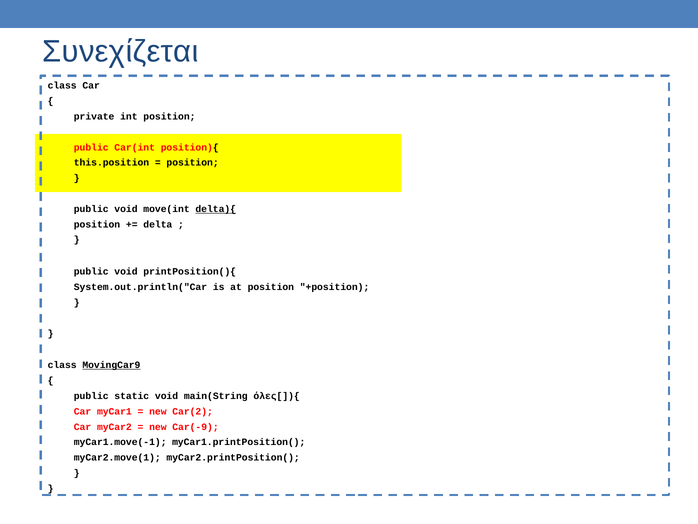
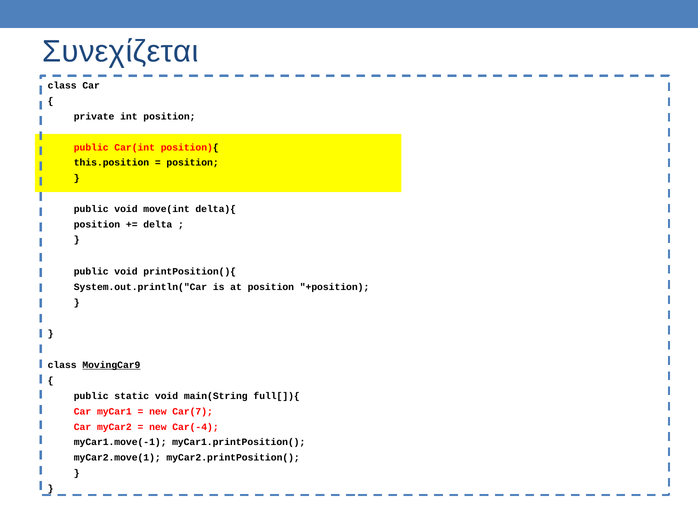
delta){ underline: present -> none
όλες[]){: όλες[]){ -> full[]){
Car(2: Car(2 -> Car(7
Car(-9: Car(-9 -> Car(-4
